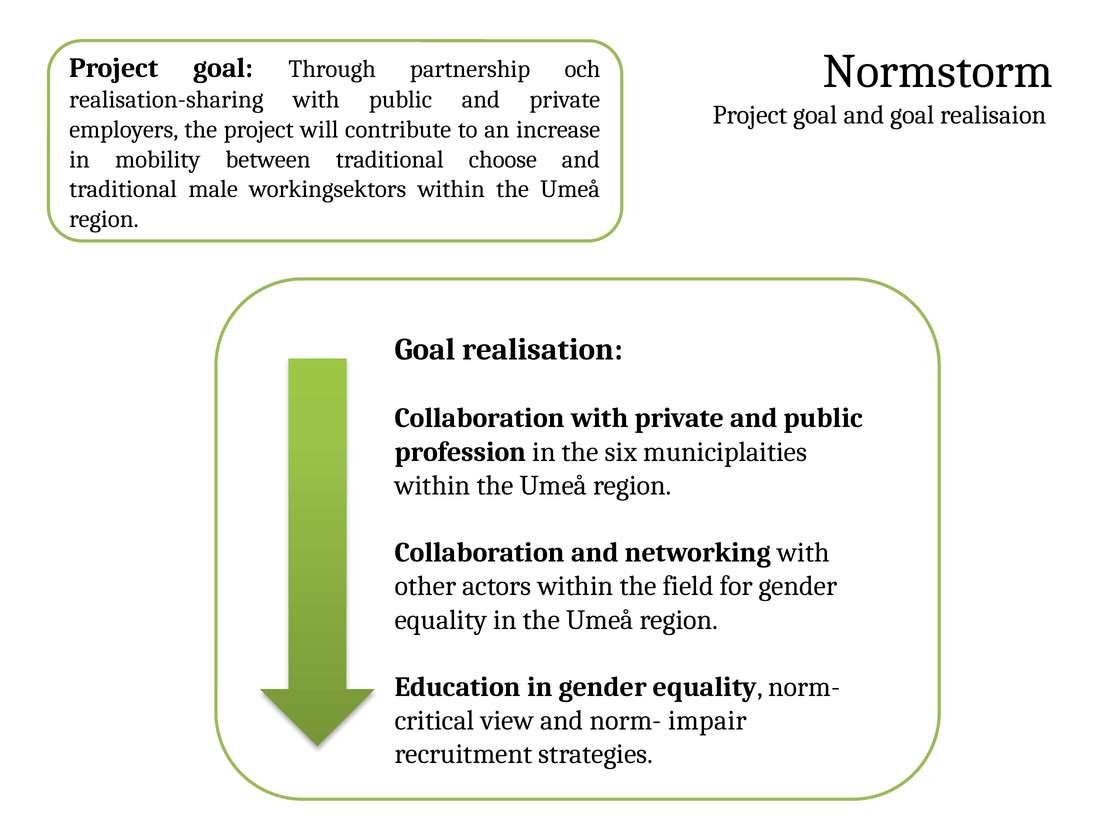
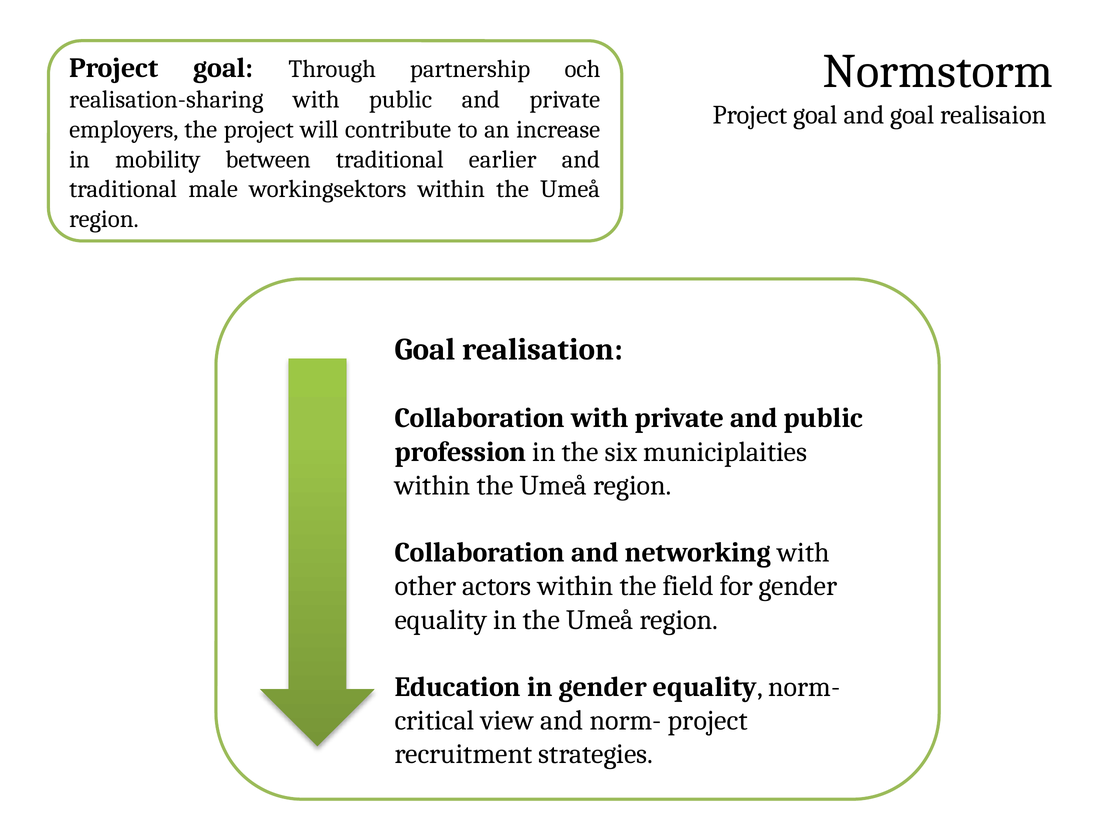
choose: choose -> earlier
norm- impair: impair -> project
